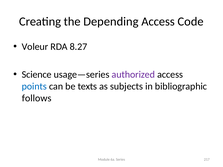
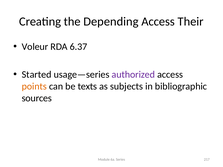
Code: Code -> Their
8.27: 8.27 -> 6.37
Science: Science -> Started
points colour: blue -> orange
follows: follows -> sources
